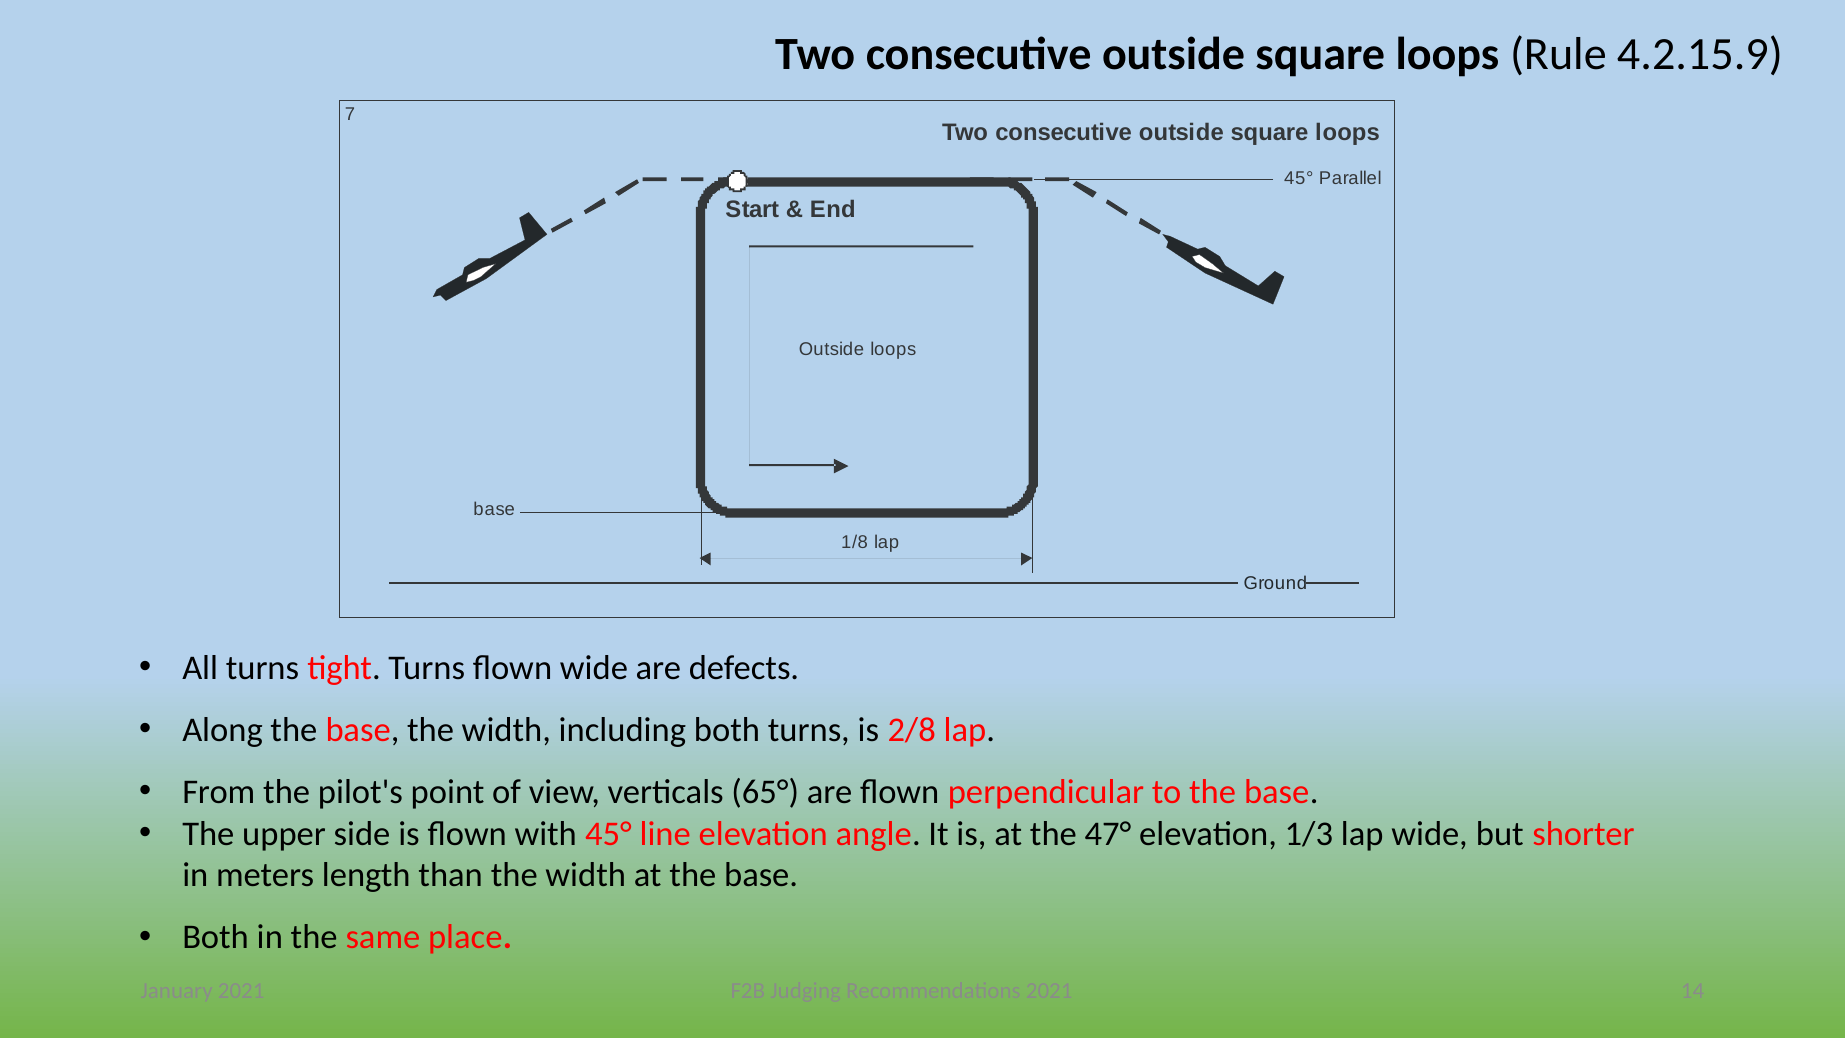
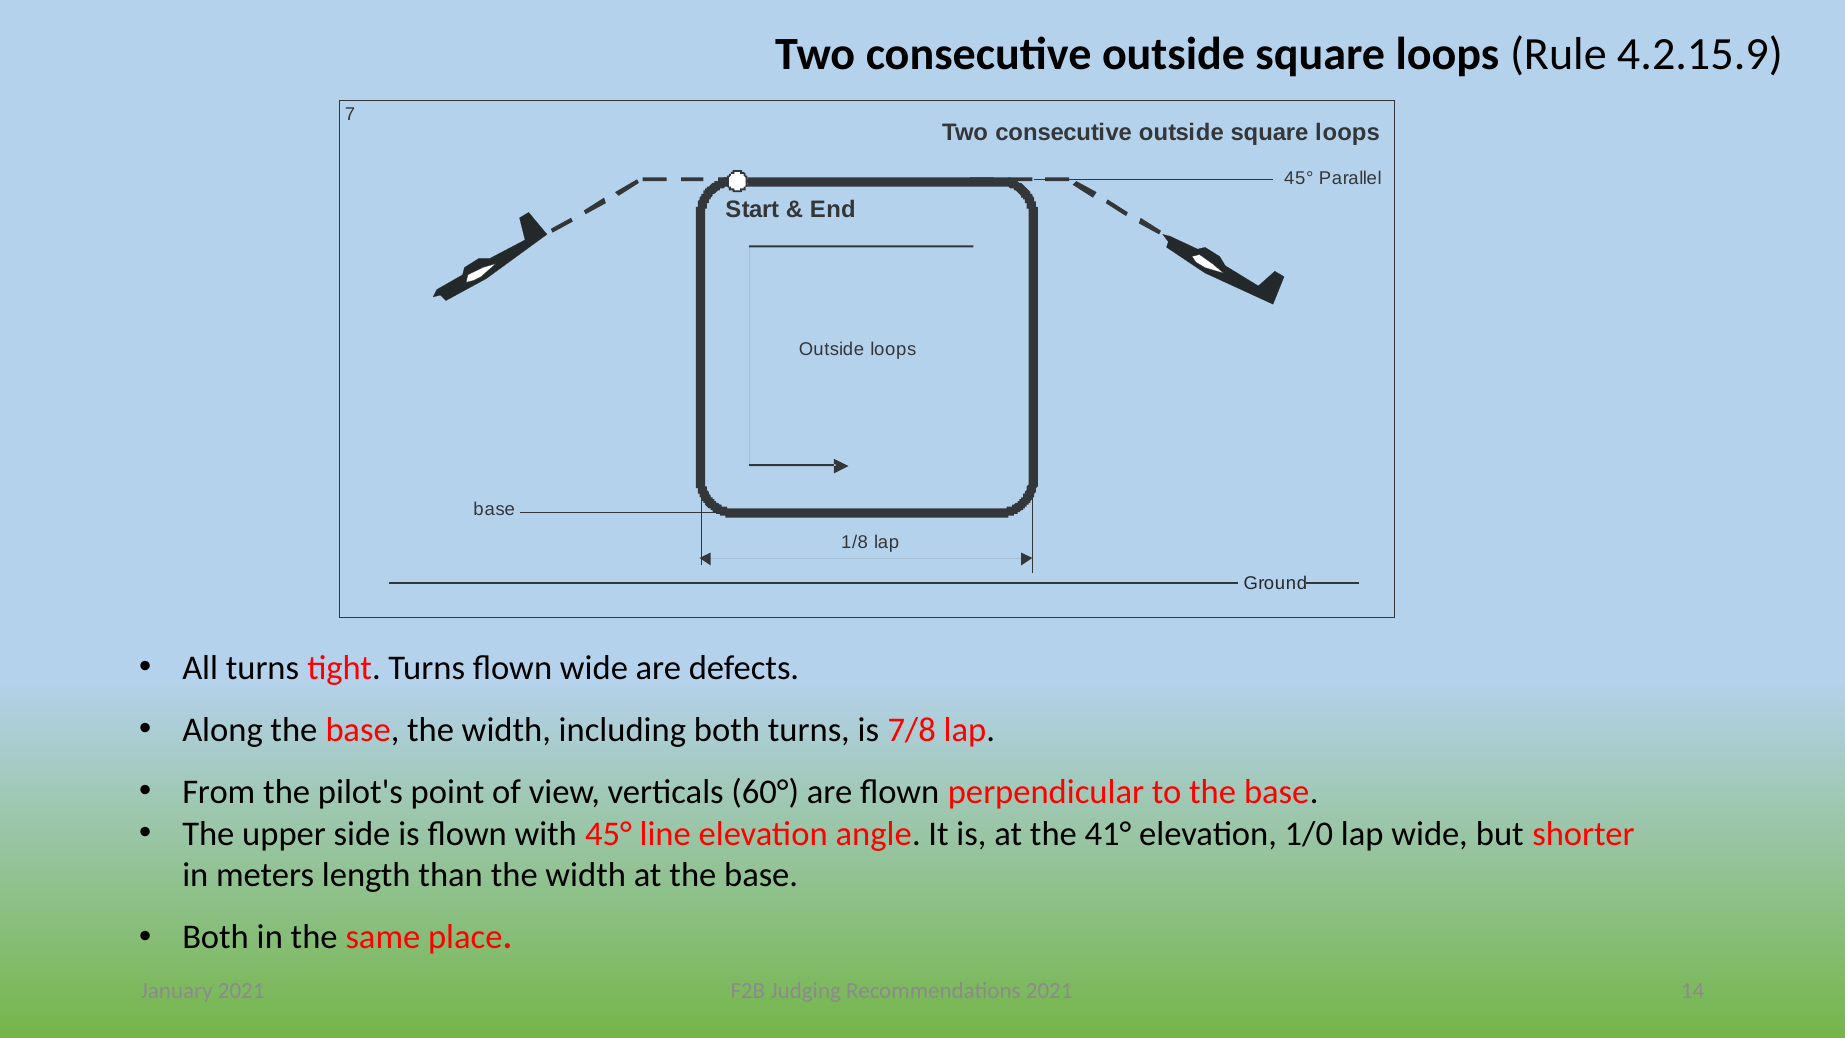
2/8: 2/8 -> 7/8
65°: 65° -> 60°
47°: 47° -> 41°
1/3: 1/3 -> 1/0
